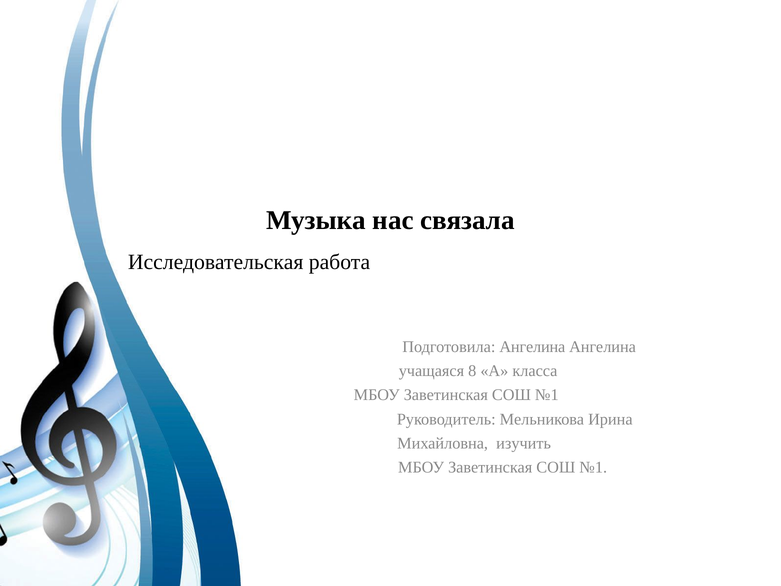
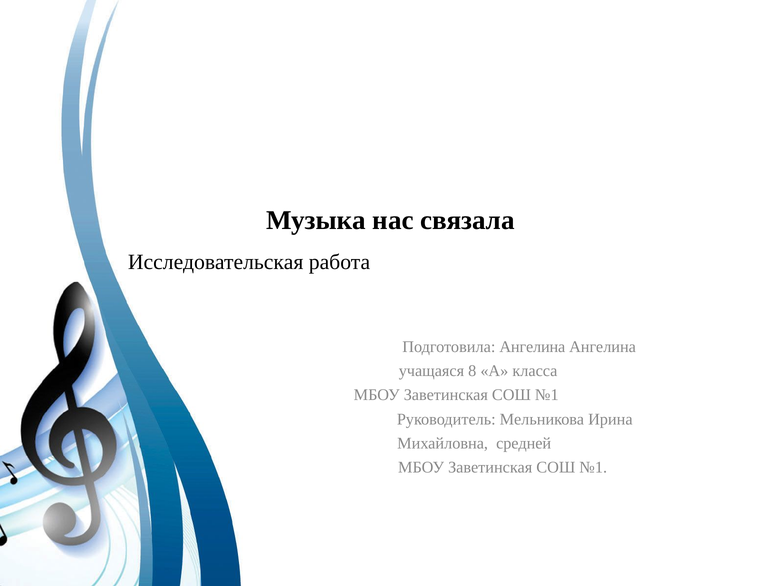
изучить: изучить -> средней
